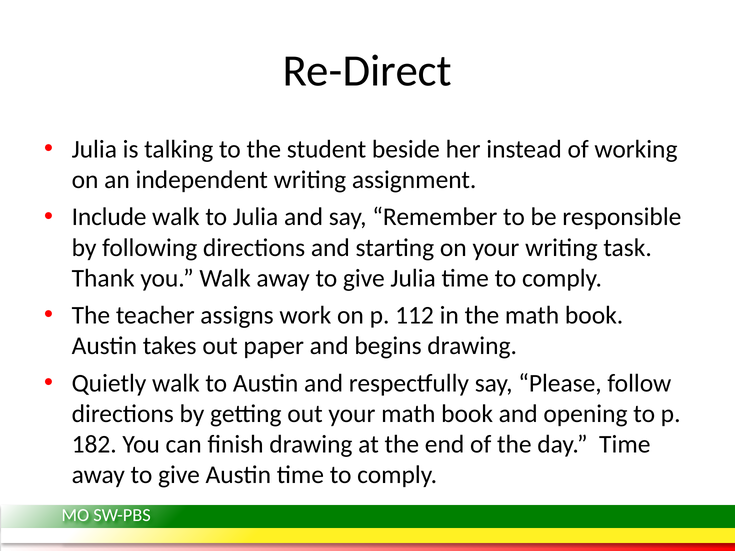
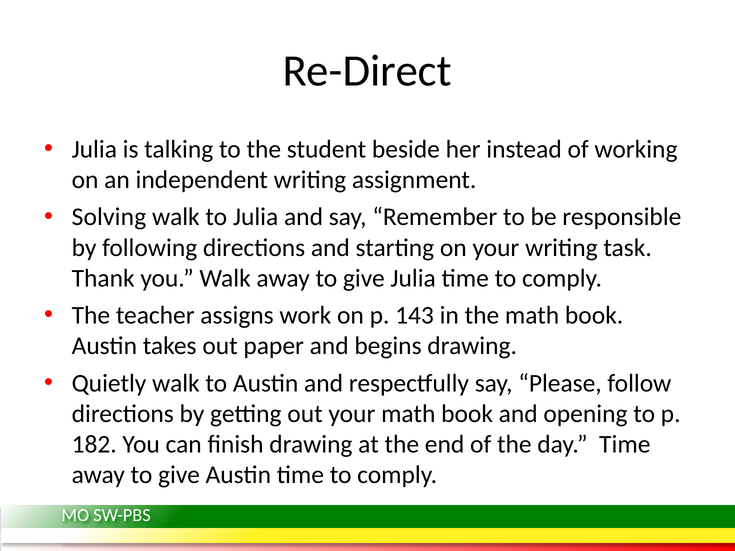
Include: Include -> Solving
112: 112 -> 143
